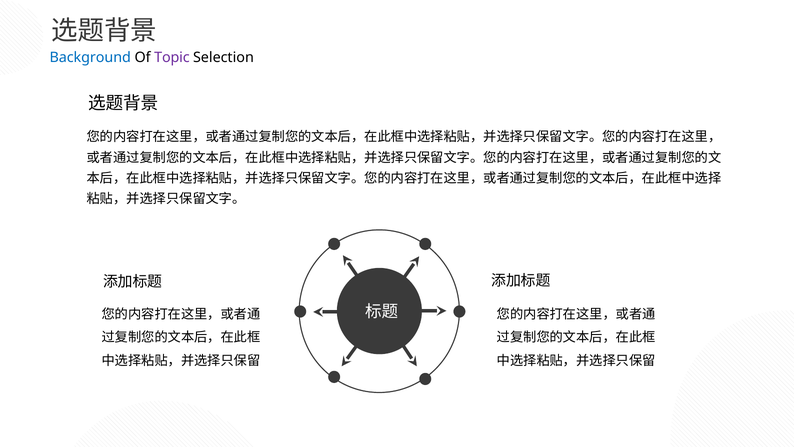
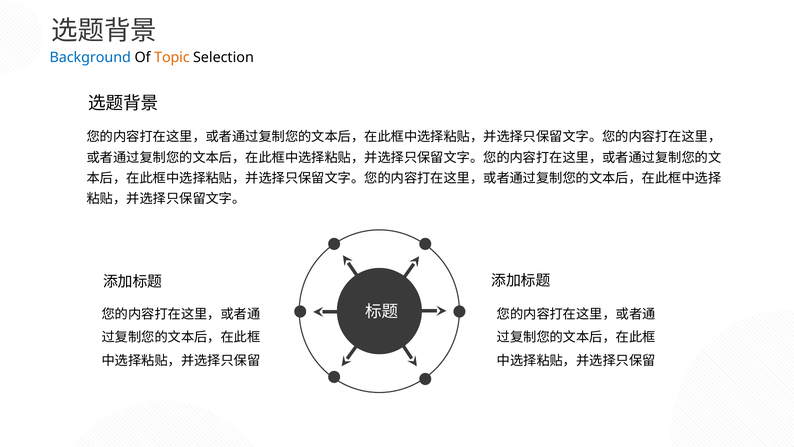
Topic colour: purple -> orange
